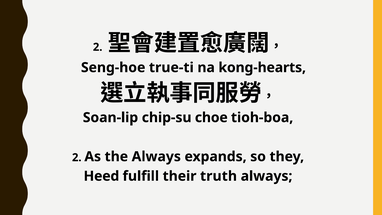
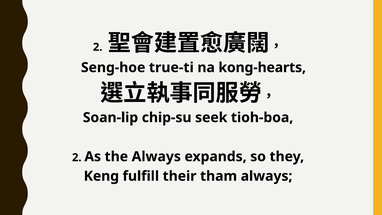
choe: choe -> seek
Heed: Heed -> Keng
truth: truth -> tham
